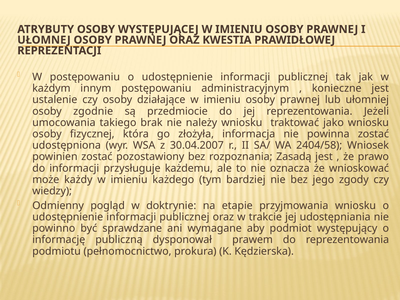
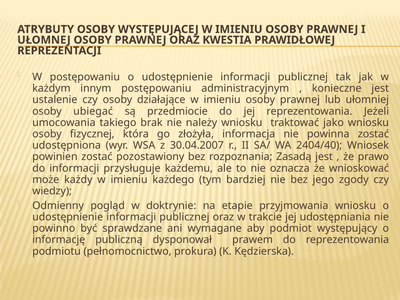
zgodnie: zgodnie -> ubiegać
2404/58: 2404/58 -> 2404/40
